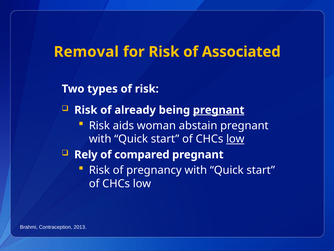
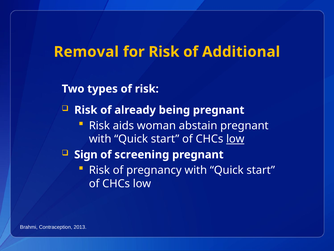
Associated: Associated -> Additional
pregnant at (219, 110) underline: present -> none
Rely: Rely -> Sign
compared: compared -> screening
